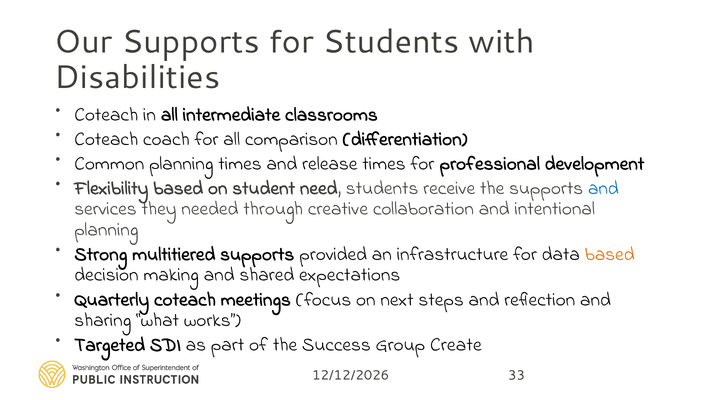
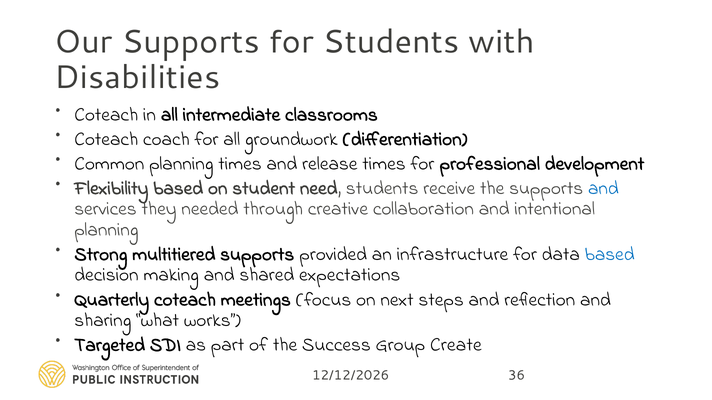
comparison: comparison -> groundwork
based at (610, 254) colour: orange -> blue
33: 33 -> 36
